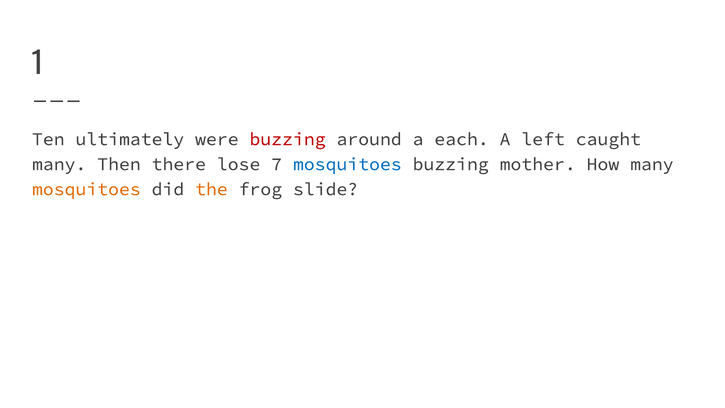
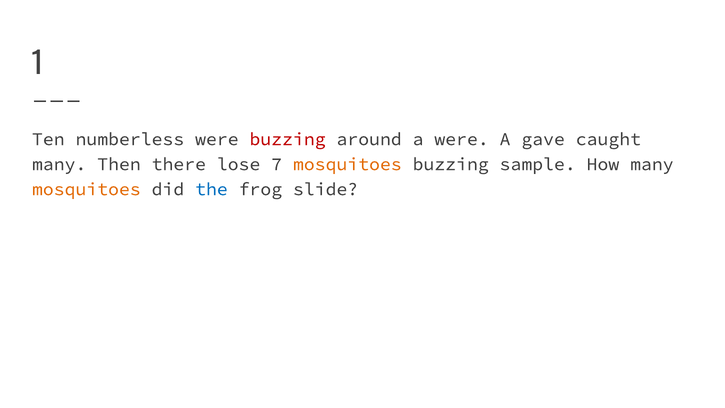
ultimately: ultimately -> numberless
a each: each -> were
left: left -> gave
mosquitoes at (347, 164) colour: blue -> orange
mother: mother -> sample
the colour: orange -> blue
